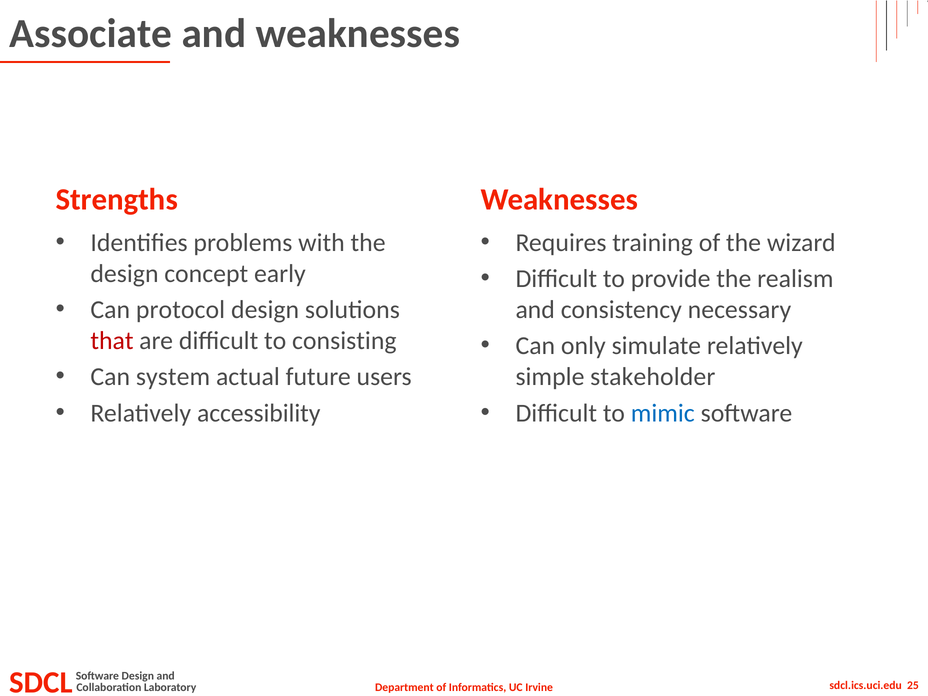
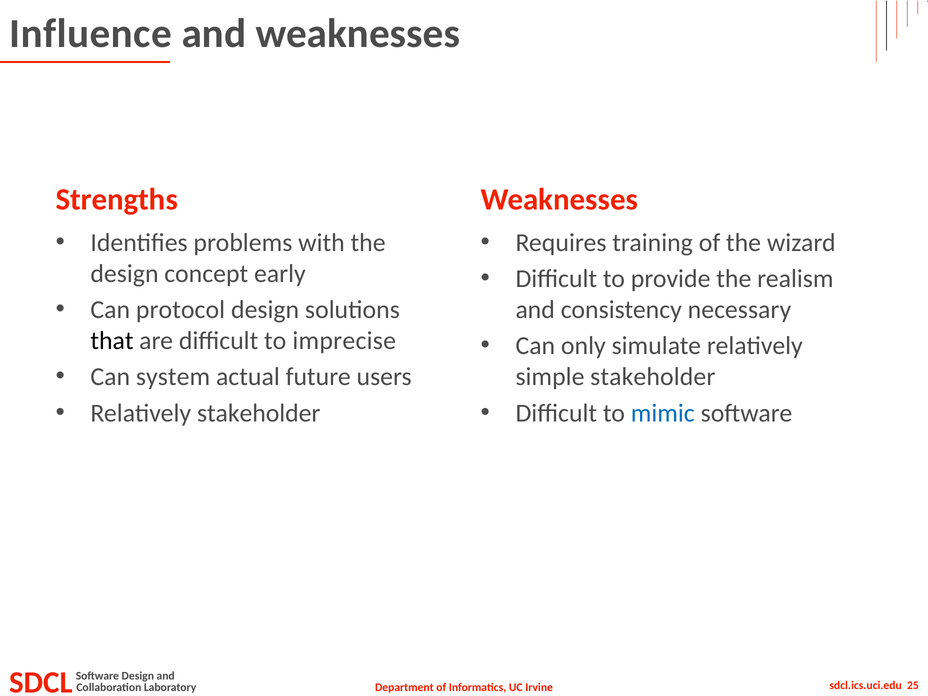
Associate: Associate -> Influence
that colour: red -> black
consisting: consisting -> imprecise
Relatively accessibility: accessibility -> stakeholder
